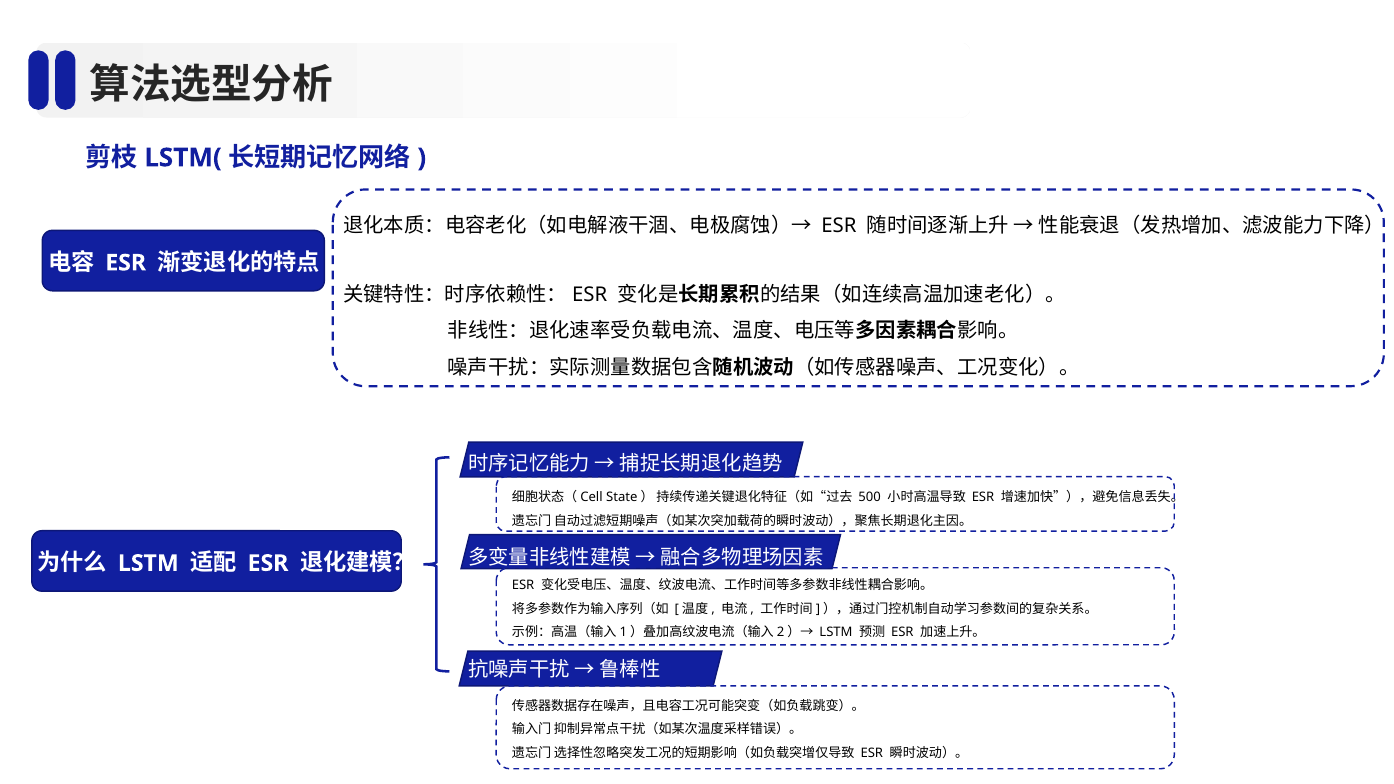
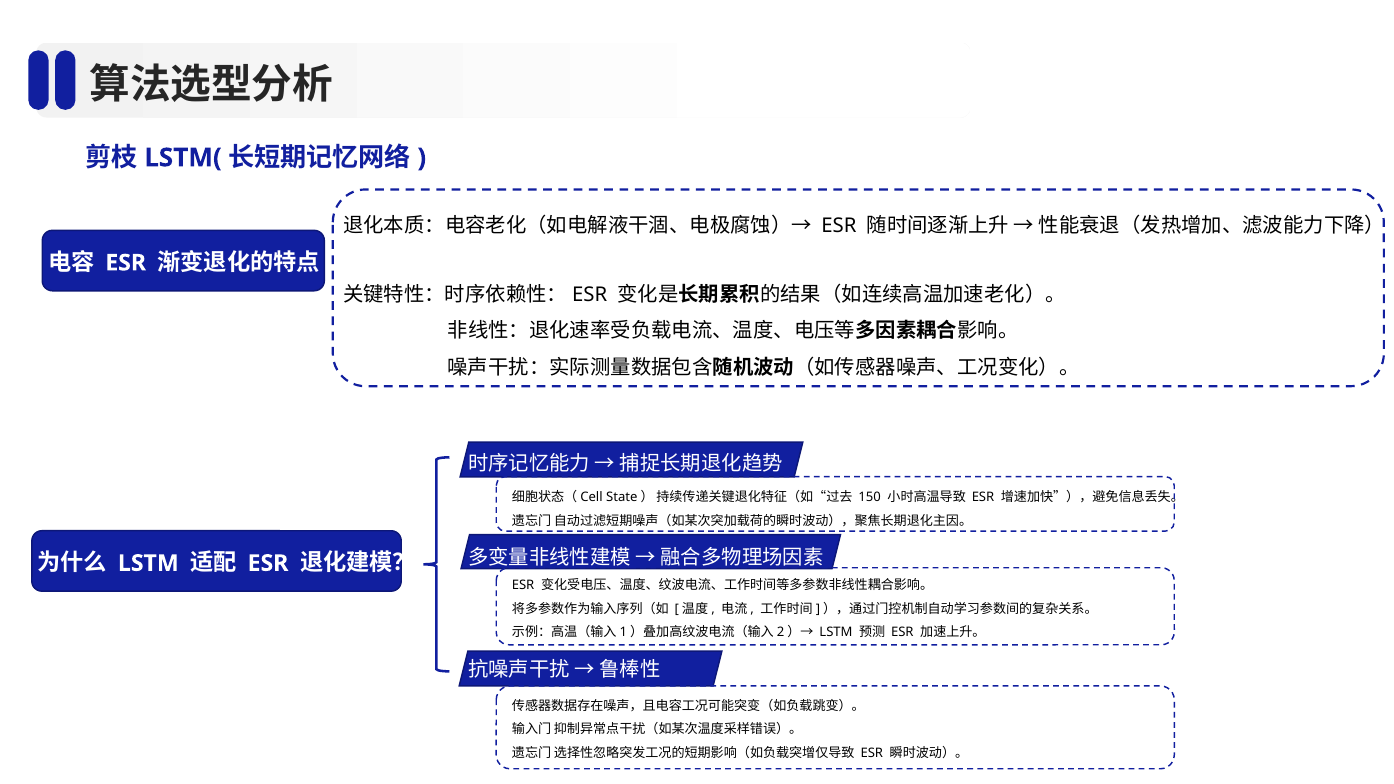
500: 500 -> 150
